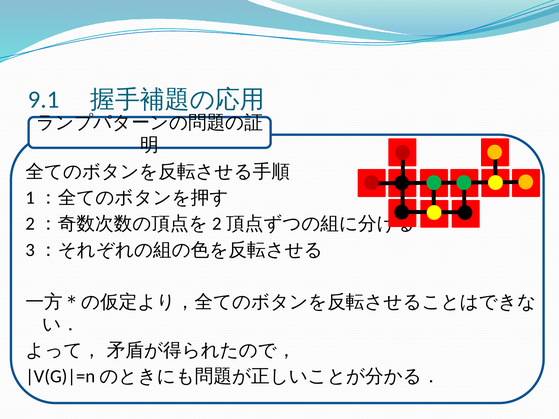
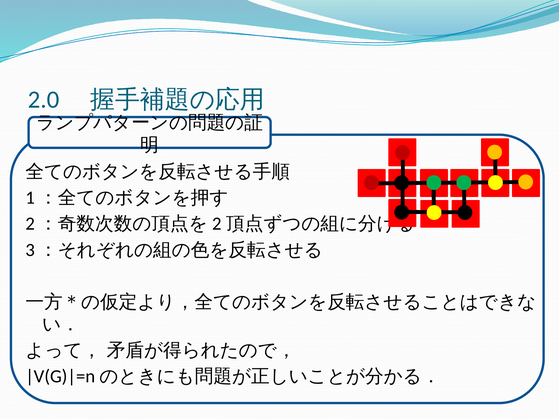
9.1: 9.1 -> 2.0
